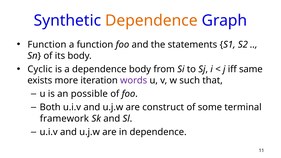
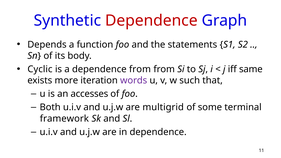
Dependence at (151, 21) colour: orange -> red
Function at (47, 45): Function -> Depends
dependence body: body -> from
possible: possible -> accesses
construct: construct -> multigrid
